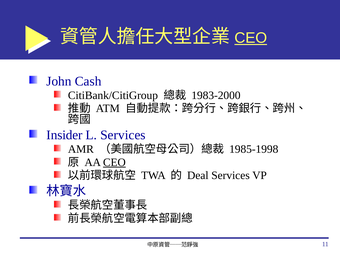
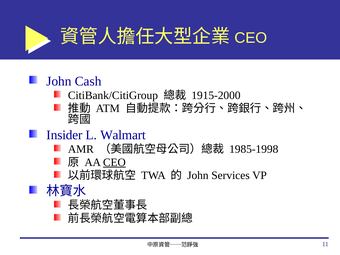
CEO at (251, 38) underline: present -> none
1983-2000: 1983-2000 -> 1915-2000
L Services: Services -> Walmart
Deal at (198, 175): Deal -> John
